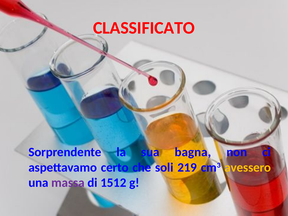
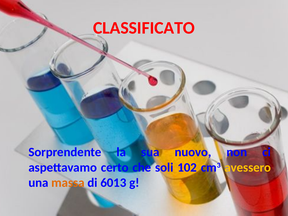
bagna: bagna -> nuovo
219: 219 -> 102
massa colour: purple -> orange
1512: 1512 -> 6013
